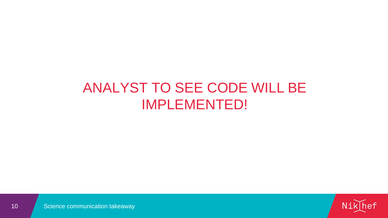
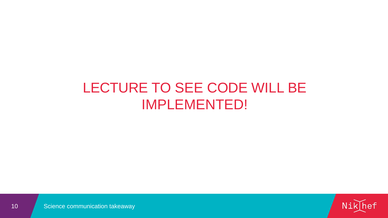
ANALYST: ANALYST -> LECTURE
